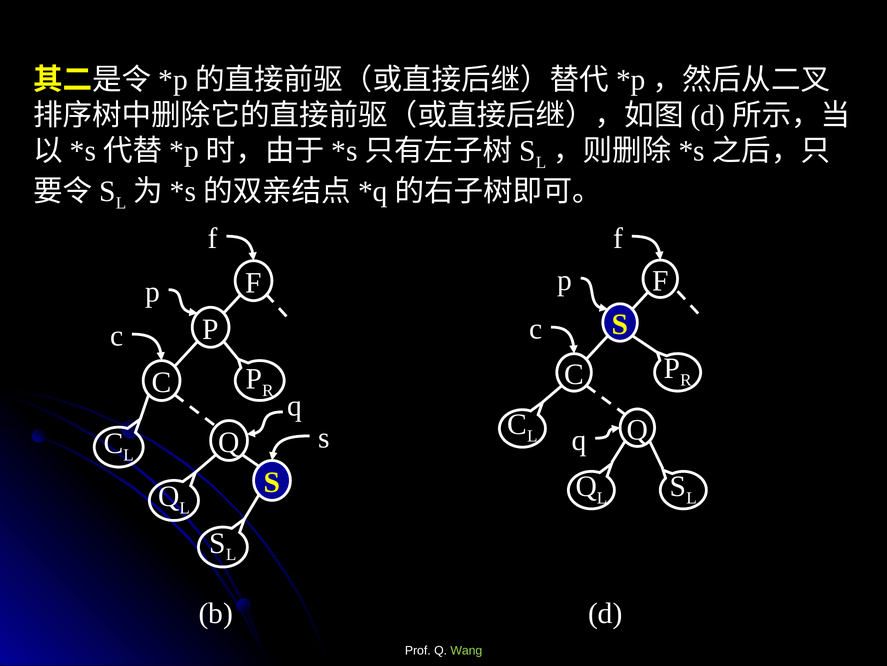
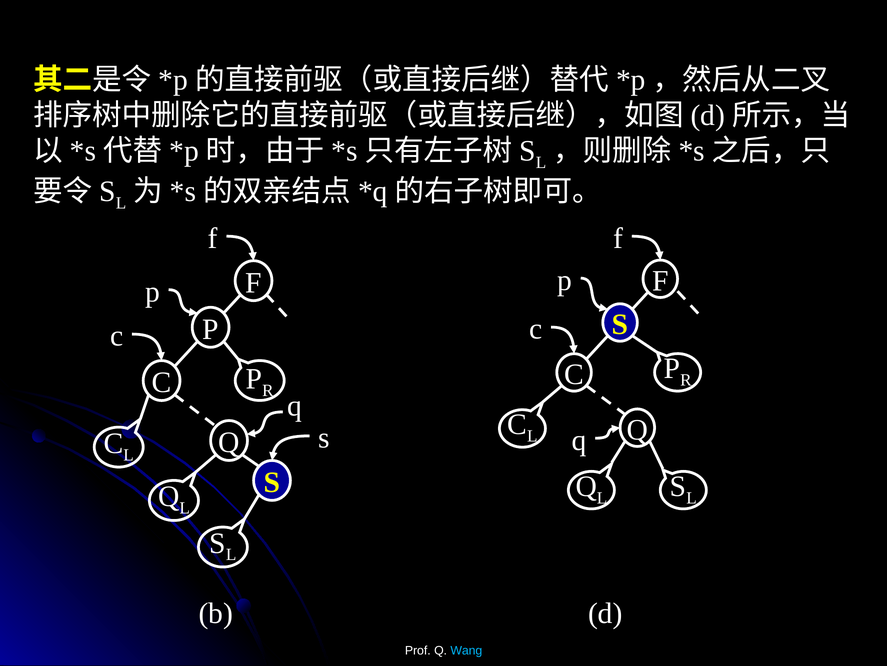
Wang colour: light green -> light blue
